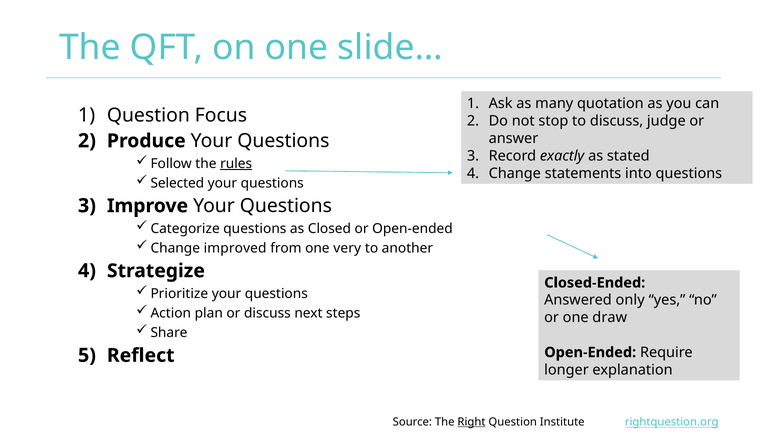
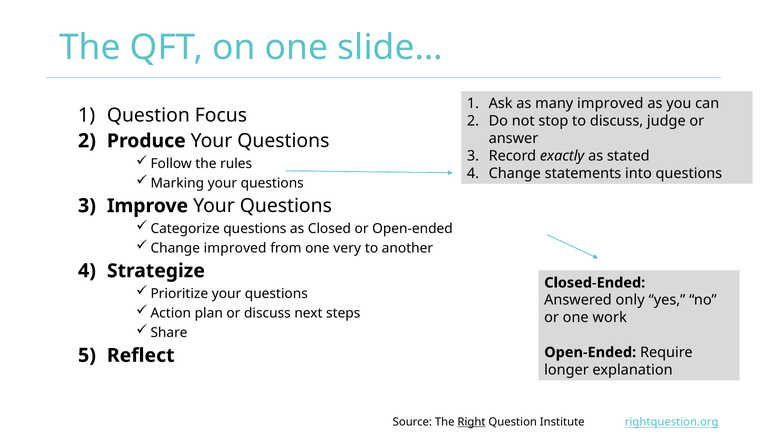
many quotation: quotation -> improved
rules underline: present -> none
Selected: Selected -> Marking
draw: draw -> work
